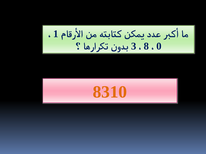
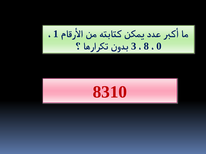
8310 colour: orange -> red
